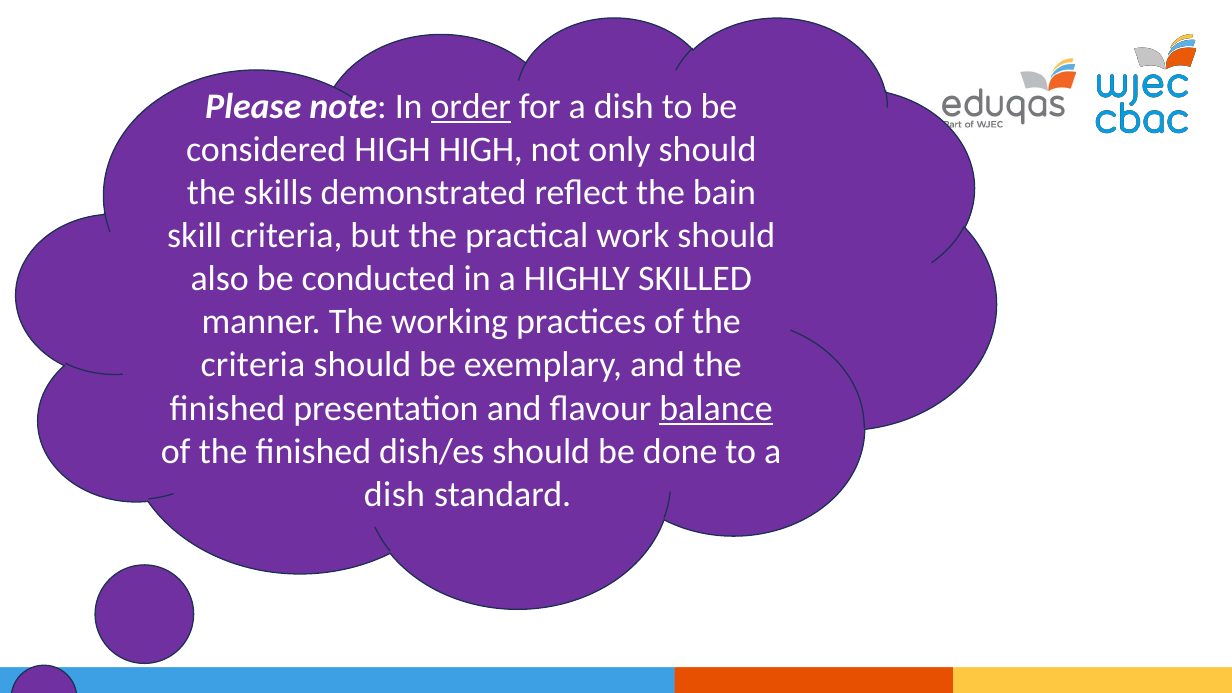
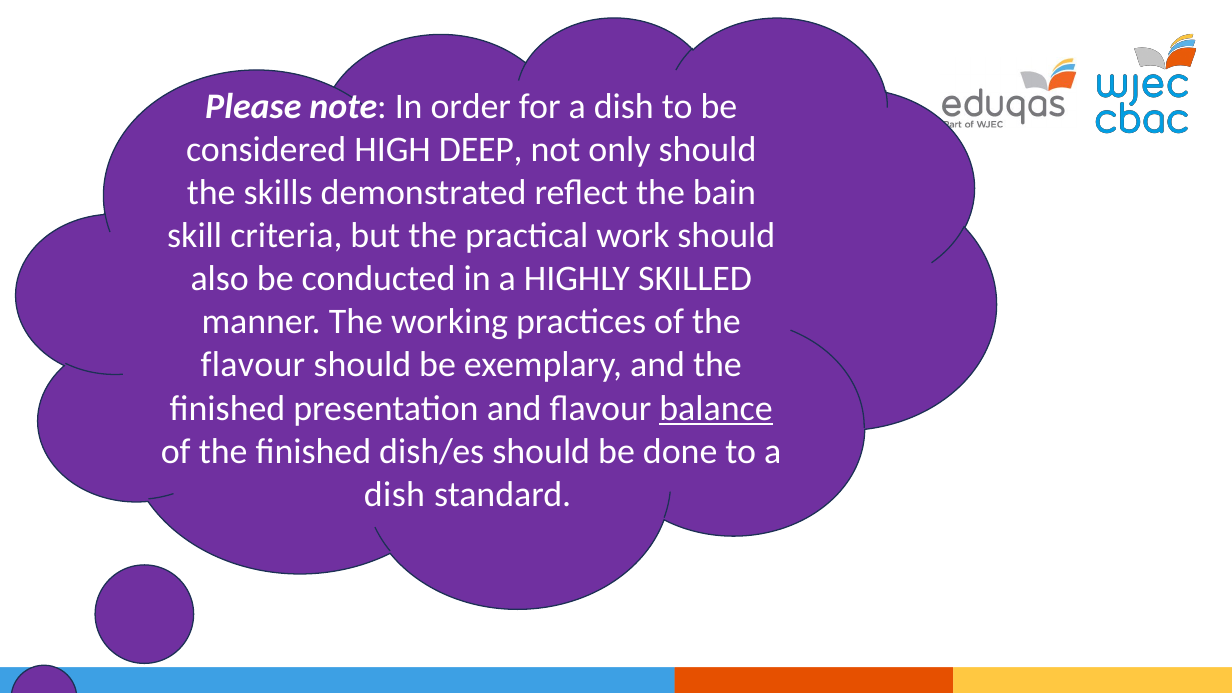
order underline: present -> none
HIGH HIGH: HIGH -> DEEP
criteria at (253, 365): criteria -> flavour
